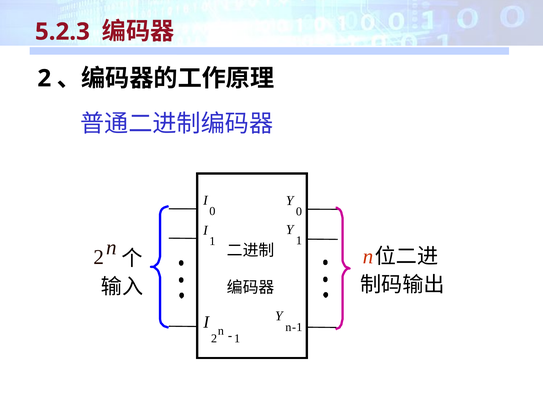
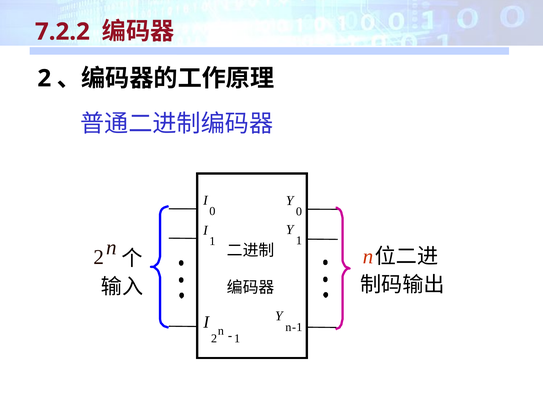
5.2.3: 5.2.3 -> 7.2.2
